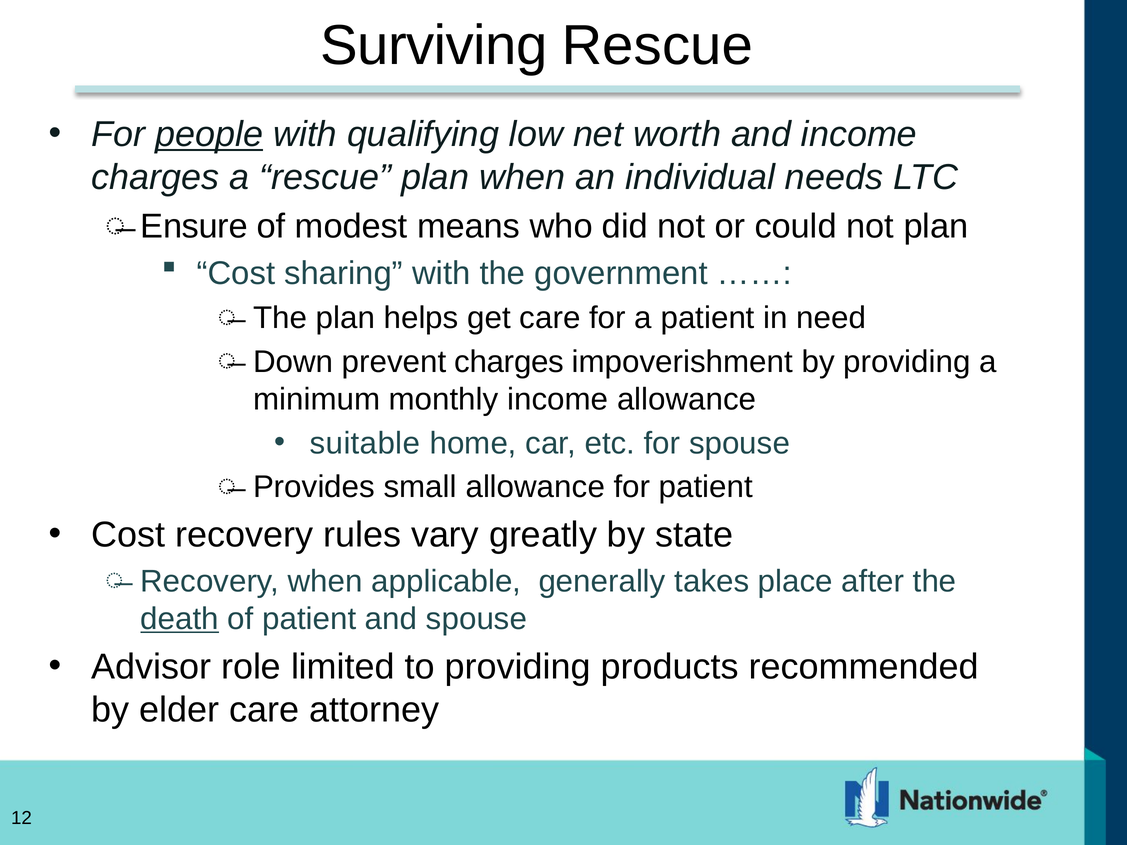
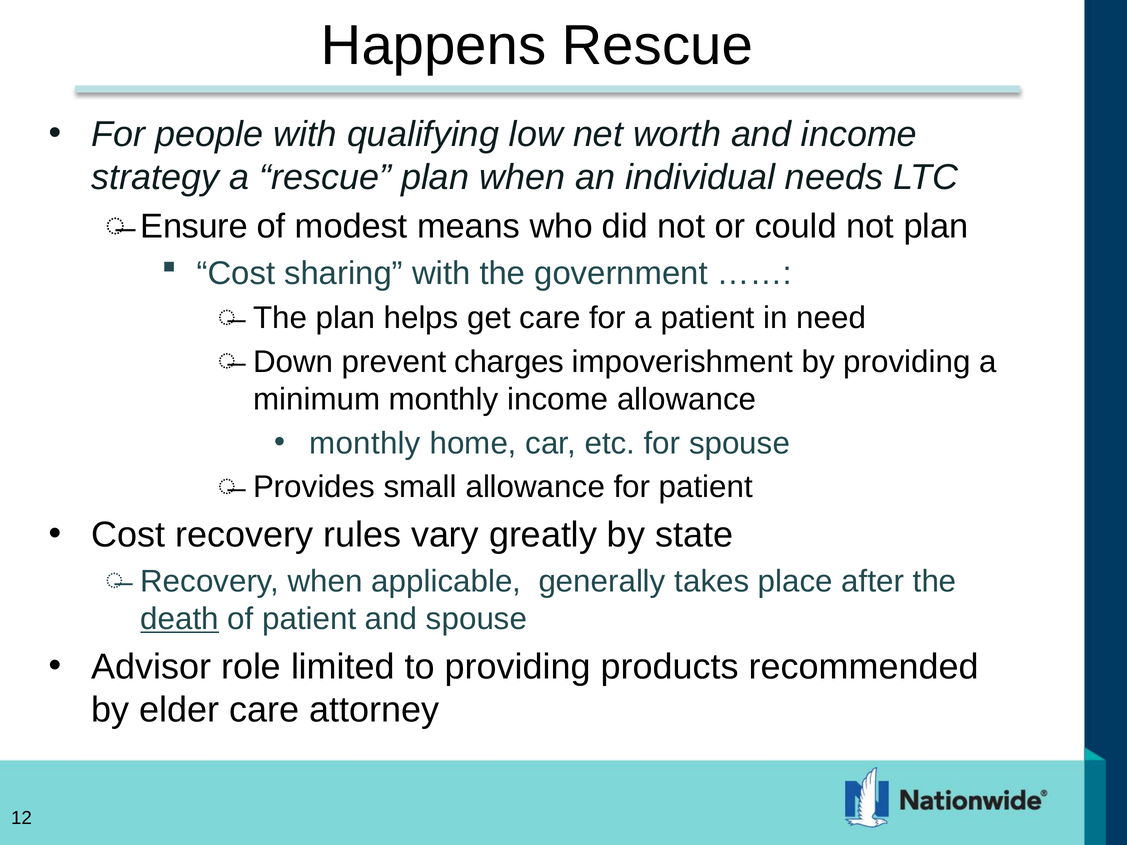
Surviving: Surviving -> Happens
people underline: present -> none
charges at (155, 178): charges -> strategy
suitable at (365, 443): suitable -> monthly
